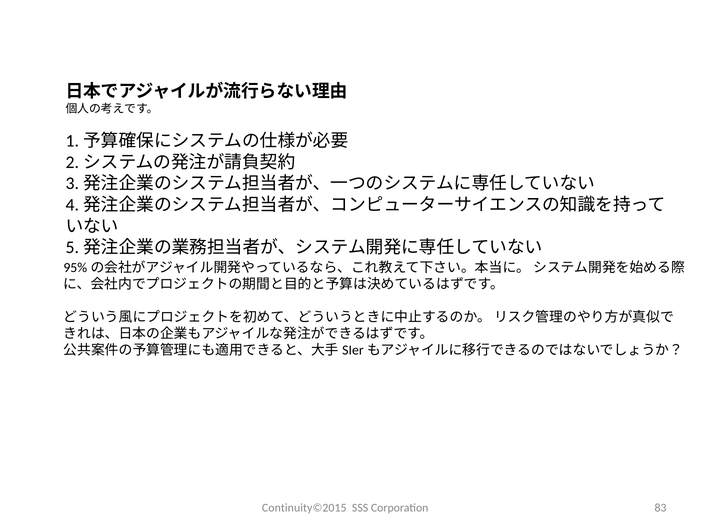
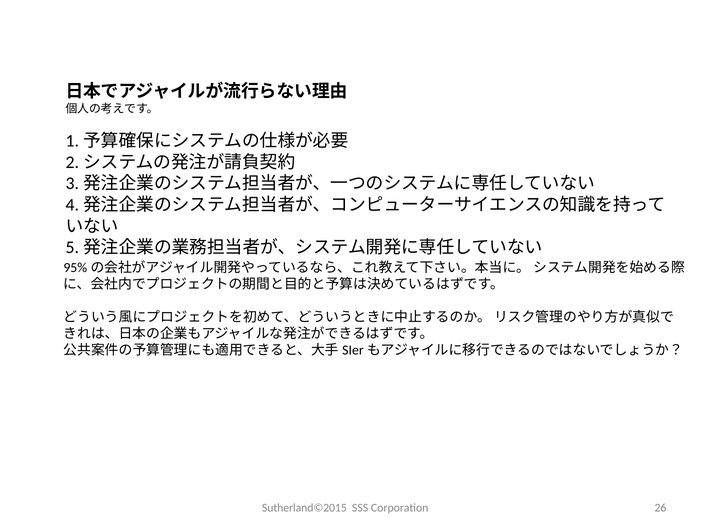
Continuity©2015: Continuity©2015 -> Sutherland©2015
83: 83 -> 26
